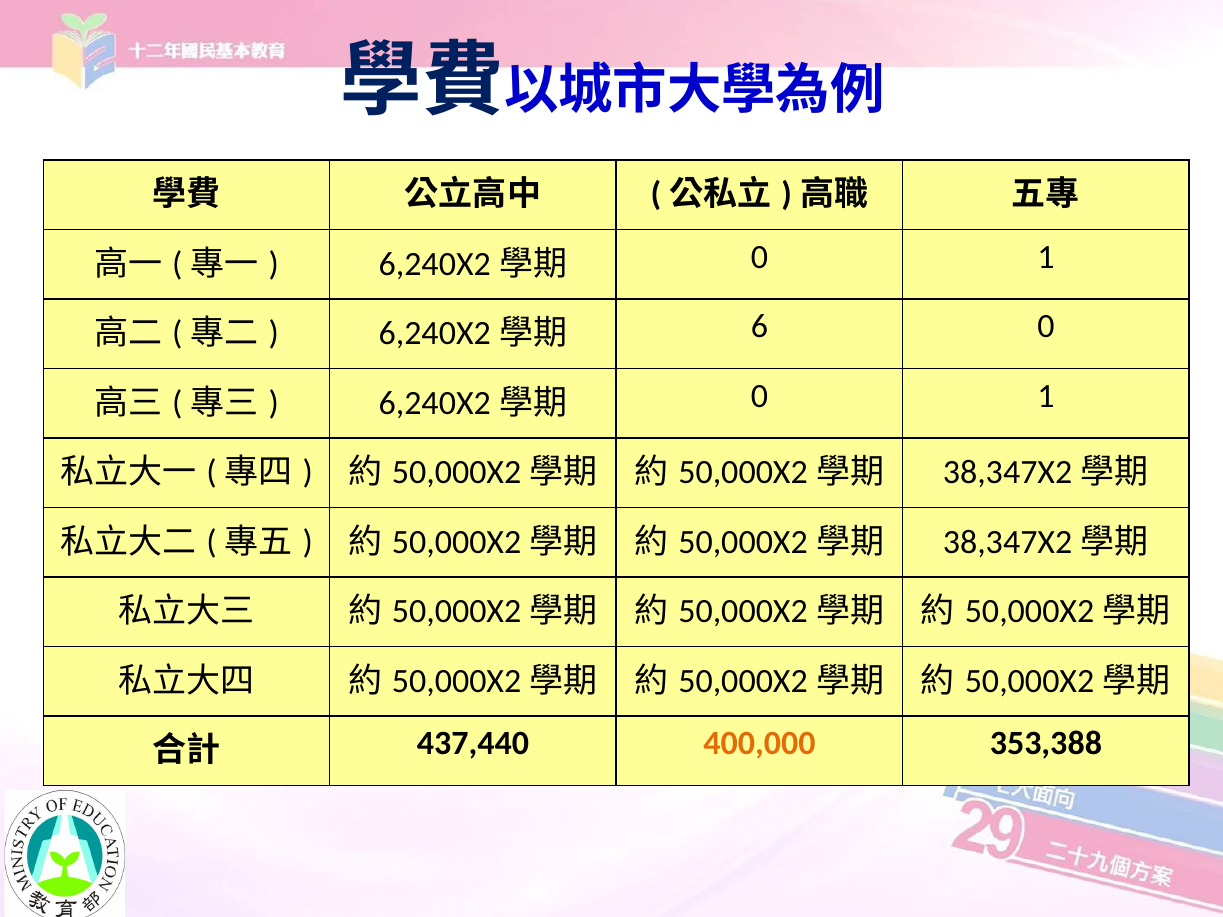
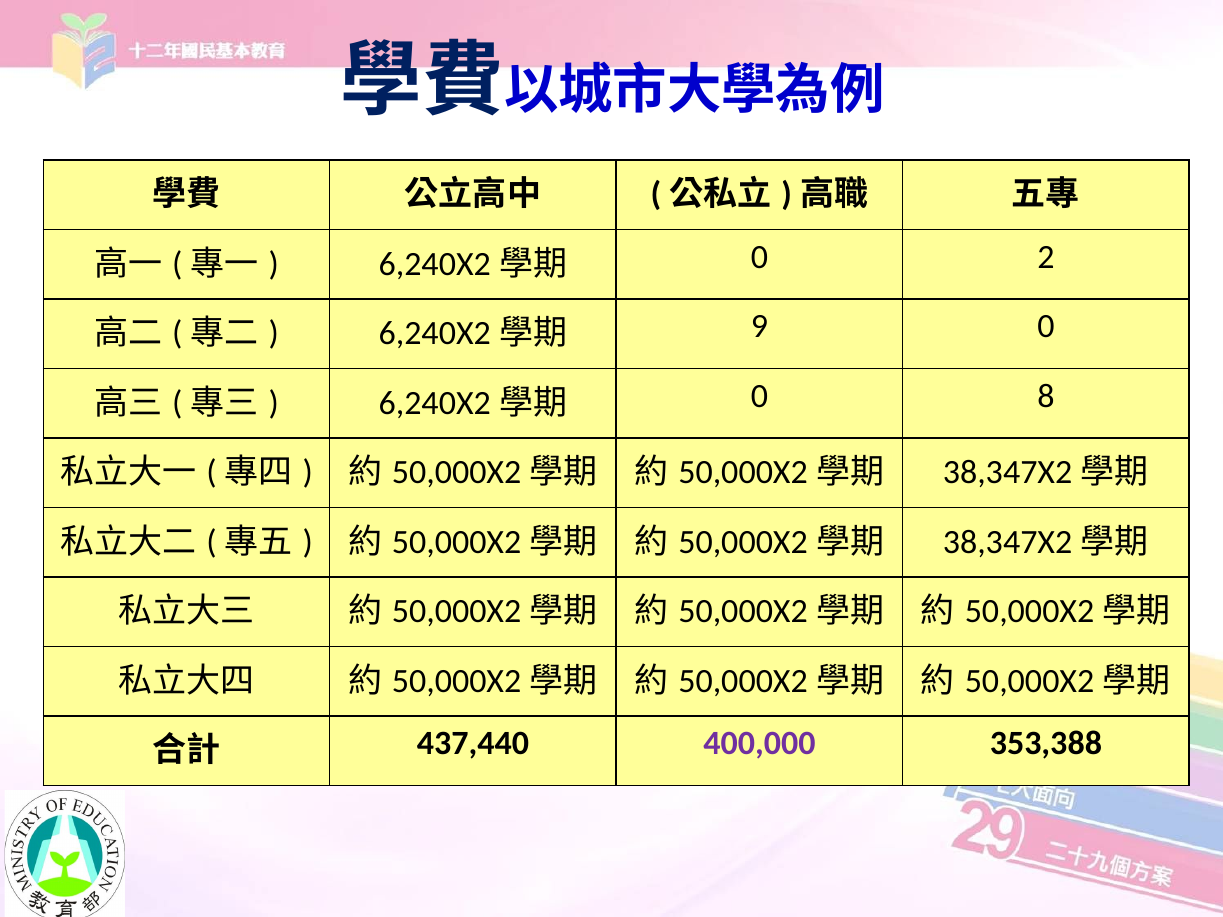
1 at (1046, 257): 1 -> 2
6: 6 -> 9
1 at (1046, 396): 1 -> 8
400,000 colour: orange -> purple
